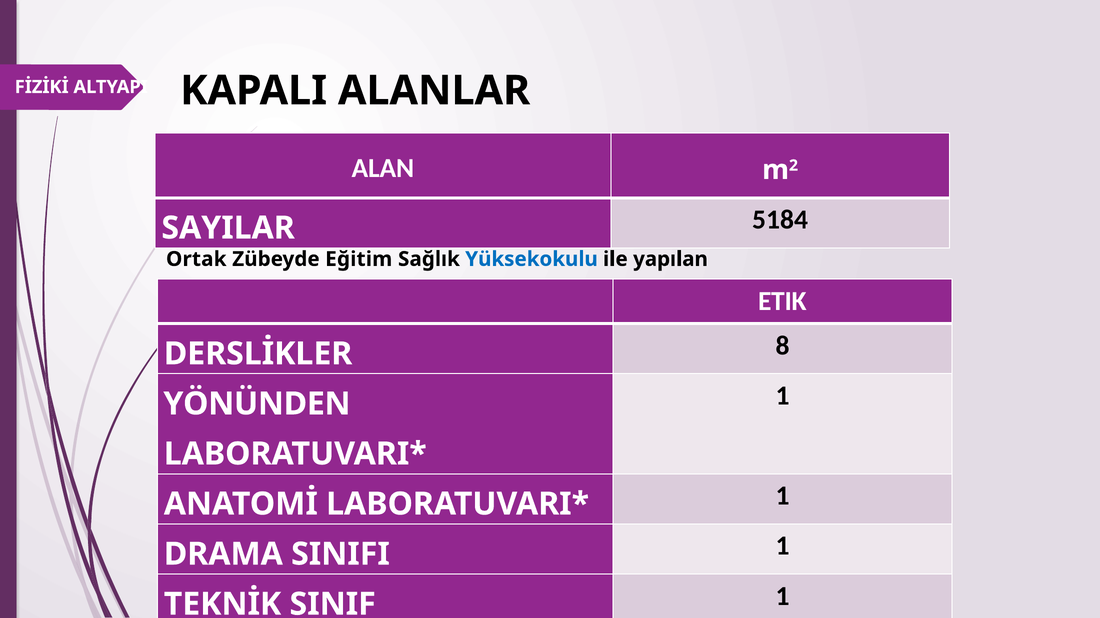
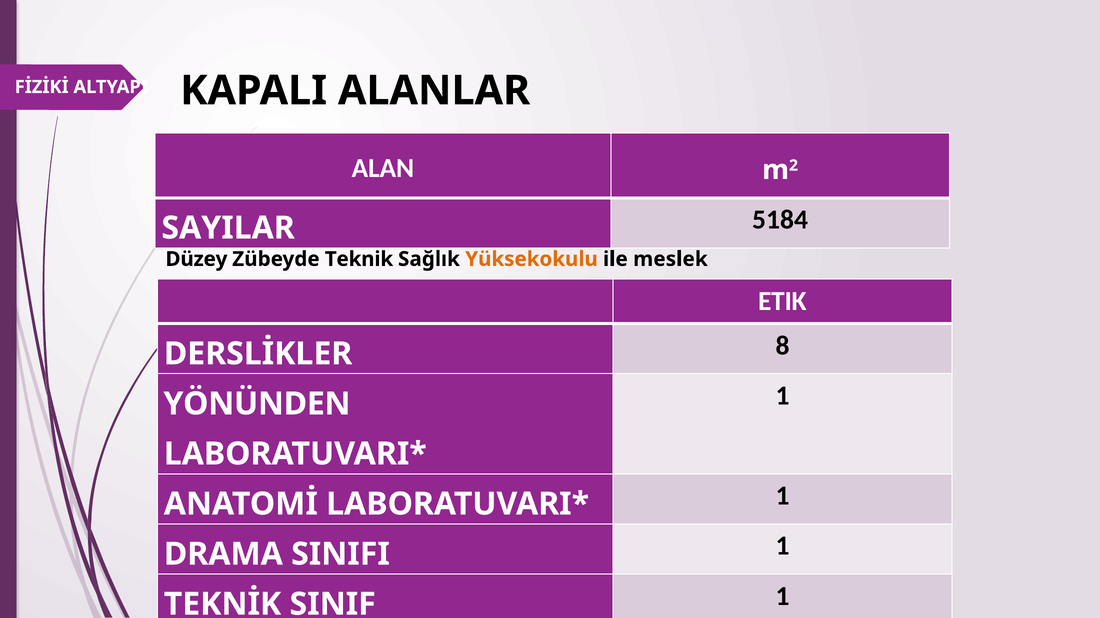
Ortak at (196, 259): Ortak -> Düzey
Eğitim: Eğitim -> Teknik
Yüksekokulu at (532, 259) colour: blue -> orange
yapılan: yapılan -> meslek
